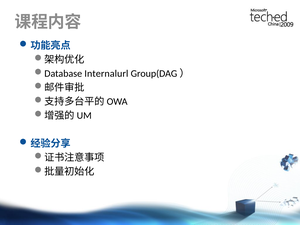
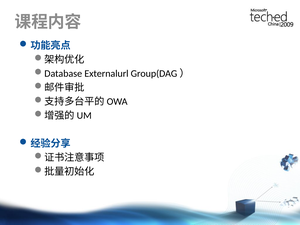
Internalurl: Internalurl -> Externalurl
